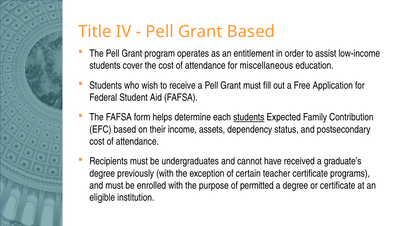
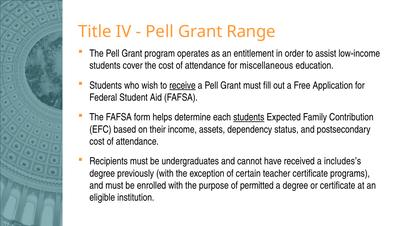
Grant Based: Based -> Range
receive underline: none -> present
graduate’s: graduate’s -> includes’s
